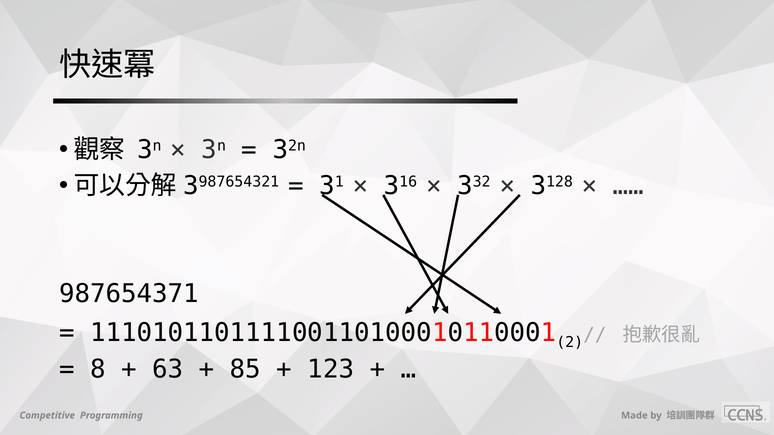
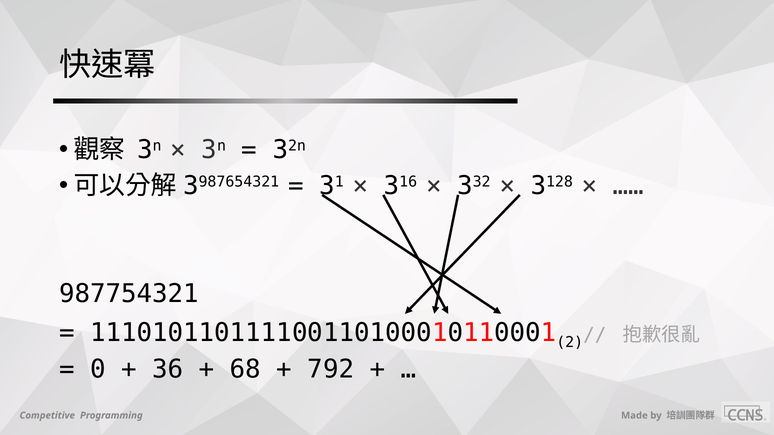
987654371: 987654371 -> 987754321
8: 8 -> 0
63: 63 -> 36
85: 85 -> 68
123: 123 -> 792
